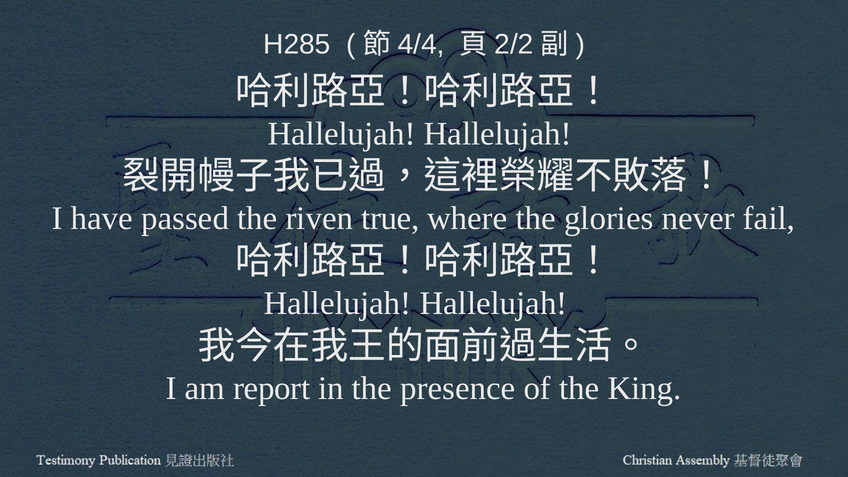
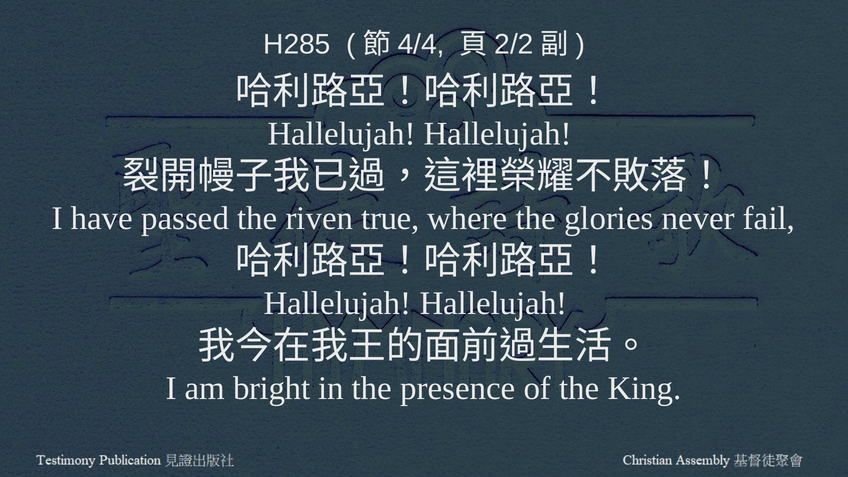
report: report -> bright
